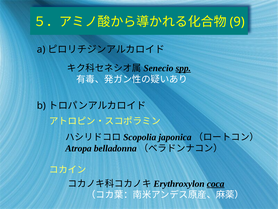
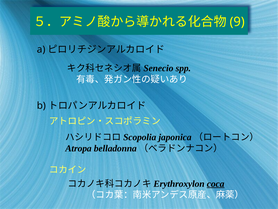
spp underline: present -> none
